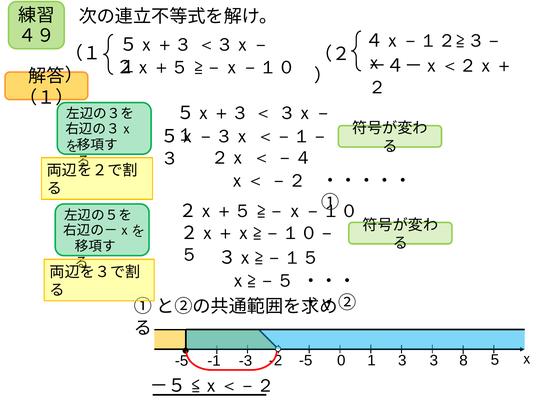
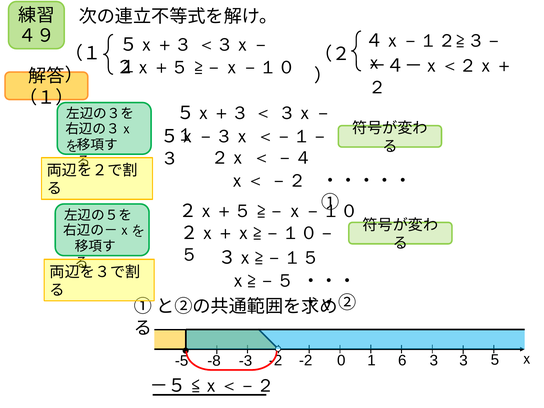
-1: -1 -> -8
-2 -5: -5 -> -2
1 3: 3 -> 6
3 8: 8 -> 3
